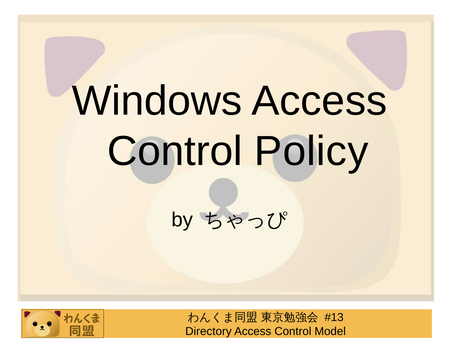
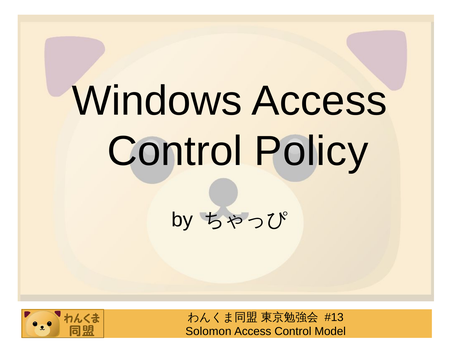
Directory: Directory -> Solomon
